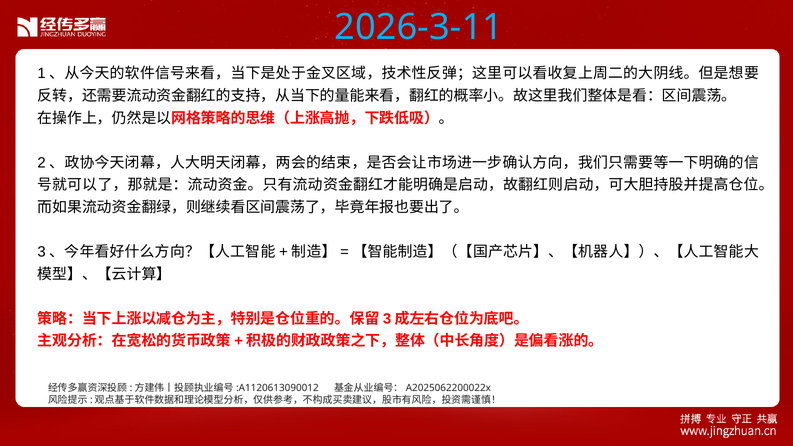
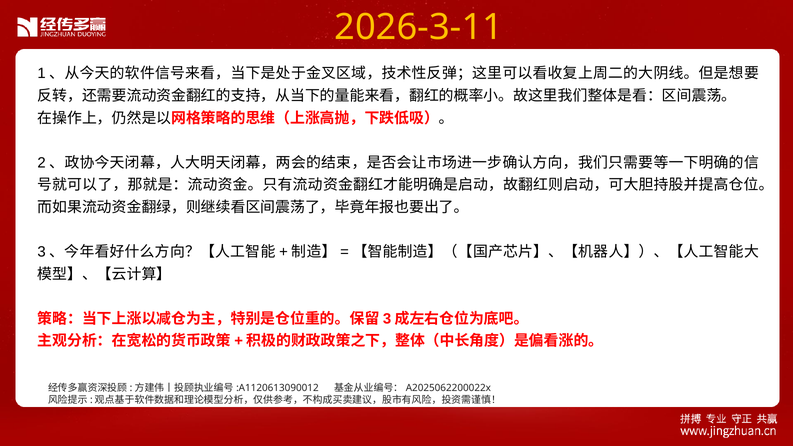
2026-3-11 colour: light blue -> yellow
